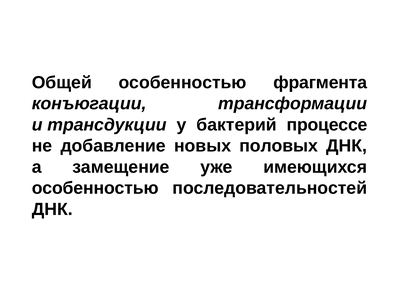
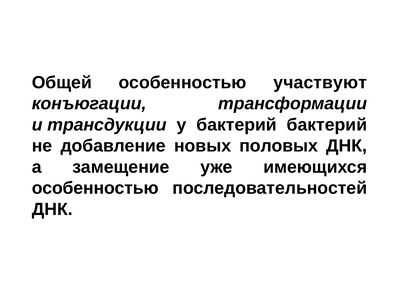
фрагмента: фрагмента -> участвуют
бактерий процессе: процессе -> бактерий
